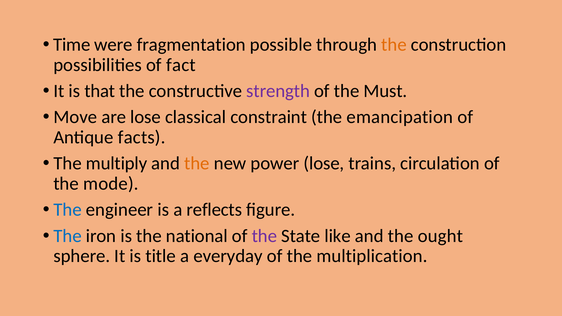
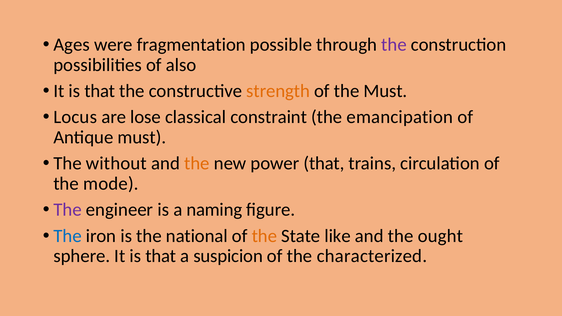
Time: Time -> Ages
the at (394, 45) colour: orange -> purple
fact: fact -> also
strength colour: purple -> orange
Move: Move -> Locus
Antique facts: facts -> must
multiply: multiply -> without
power lose: lose -> that
The at (68, 210) colour: blue -> purple
reflects: reflects -> naming
the at (264, 236) colour: purple -> orange
sphere It is title: title -> that
everyday: everyday -> suspicion
multiplication: multiplication -> characterized
